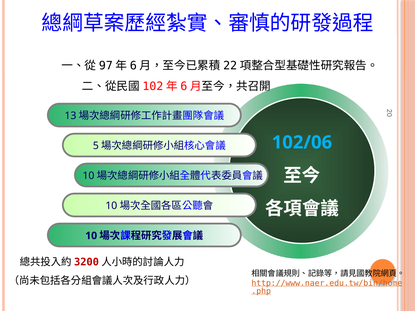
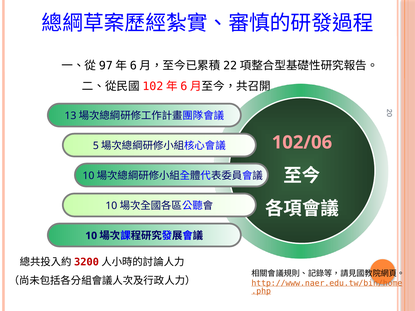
102/06 colour: light blue -> pink
